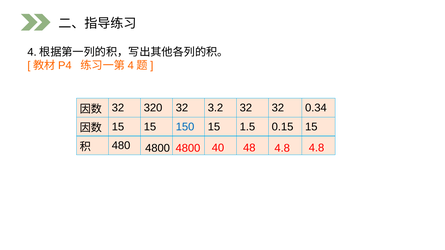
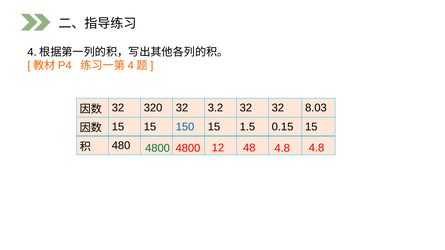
0.34: 0.34 -> 8.03
4800 at (158, 148) colour: black -> green
40: 40 -> 12
